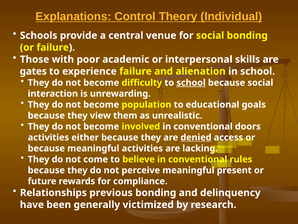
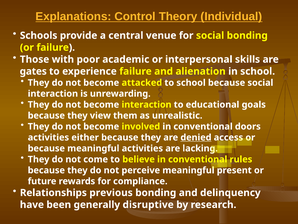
difficulty: difficulty -> attacked
school at (191, 83) underline: present -> none
become population: population -> interaction
victimized: victimized -> disruptive
